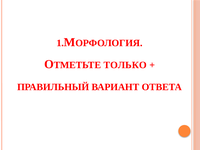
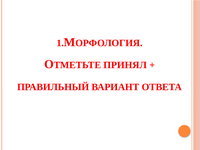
ТОЛЬКО: ТОЛЬКО -> ПРИНЯЛ
